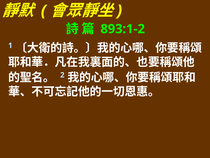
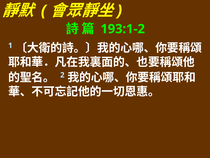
893:1-2: 893:1-2 -> 193:1-2
